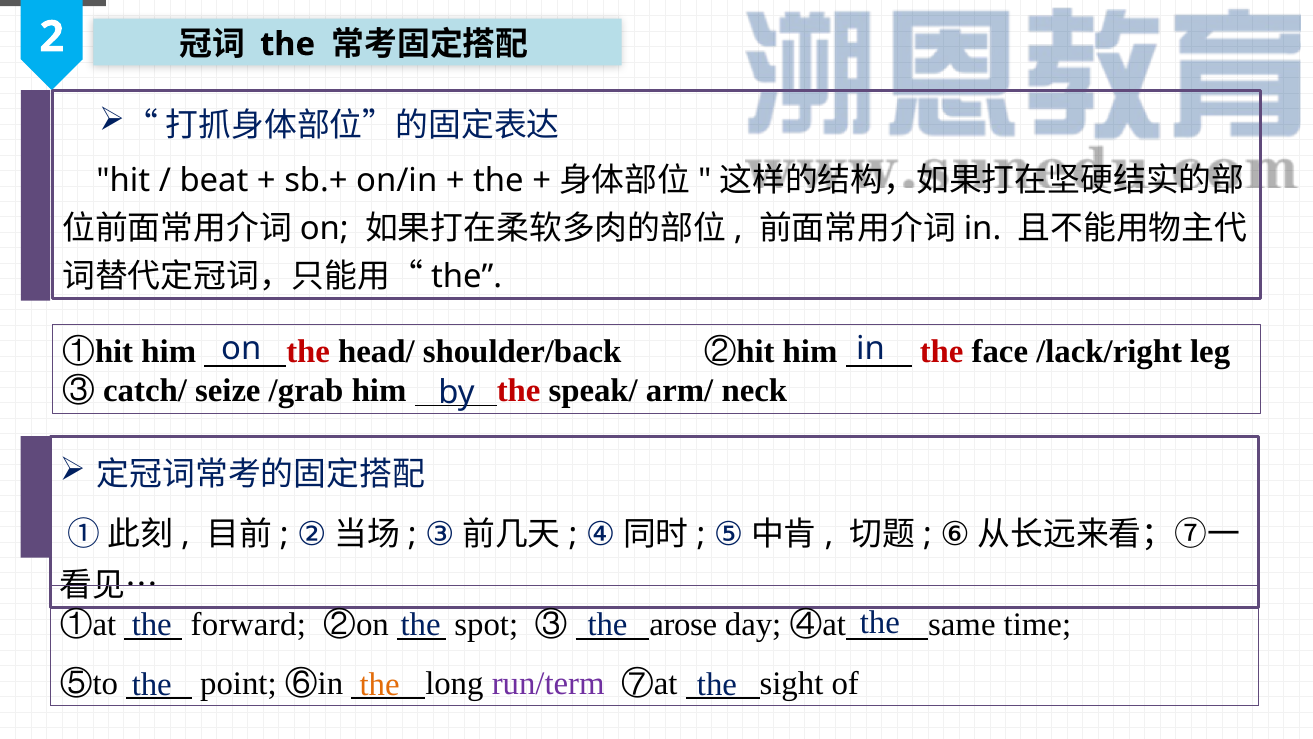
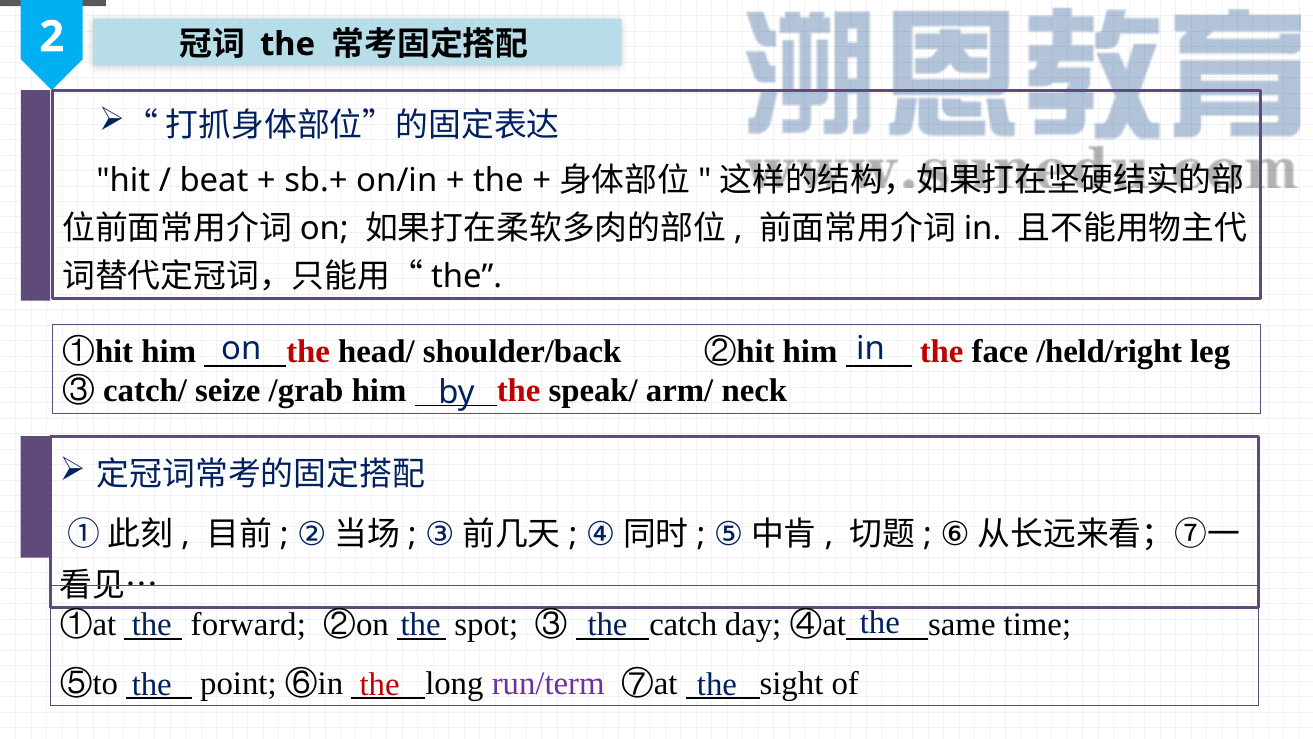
/lack/right: /lack/right -> /held/right
arose: arose -> catch
the at (380, 684) colour: orange -> red
